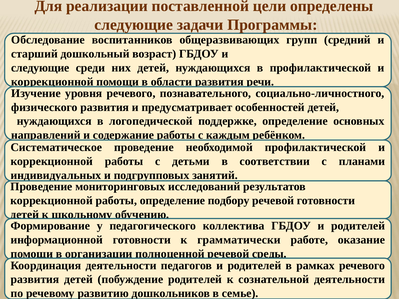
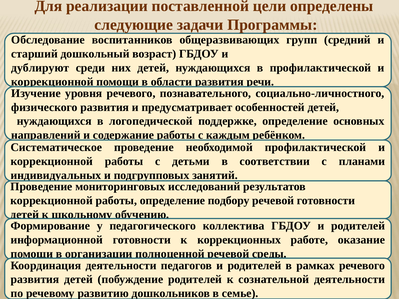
следующие at (40, 68): следующие -> дублируют
грамматически: грамматически -> коррекционных
